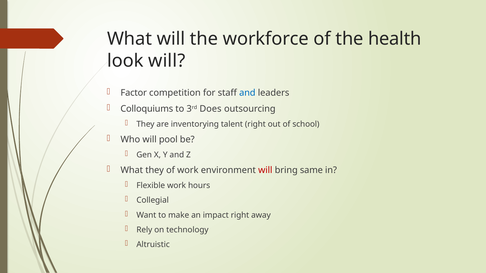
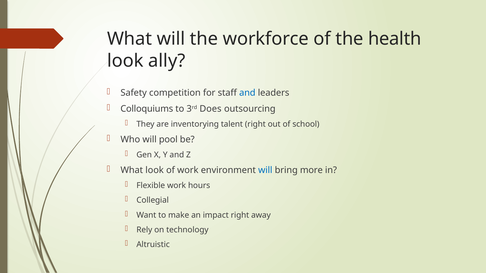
look will: will -> ally
Factor: Factor -> Safety
What they: they -> look
will at (265, 171) colour: red -> blue
same: same -> more
